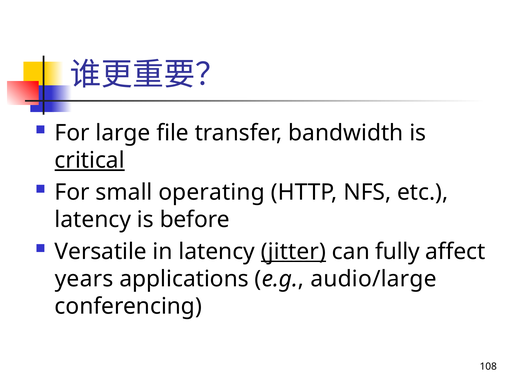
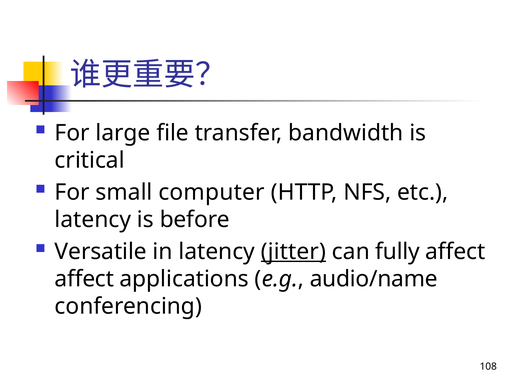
critical underline: present -> none
operating: operating -> computer
years at (84, 279): years -> affect
audio/large: audio/large -> audio/name
